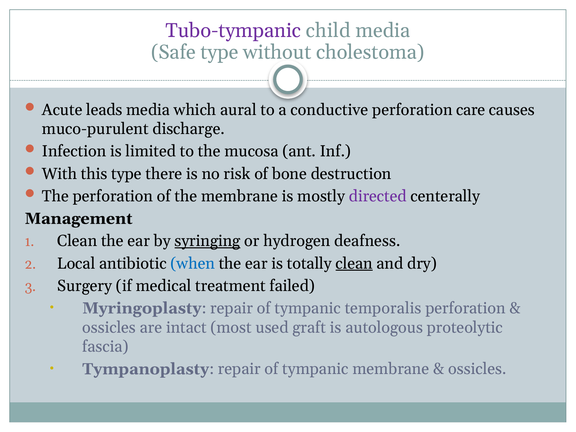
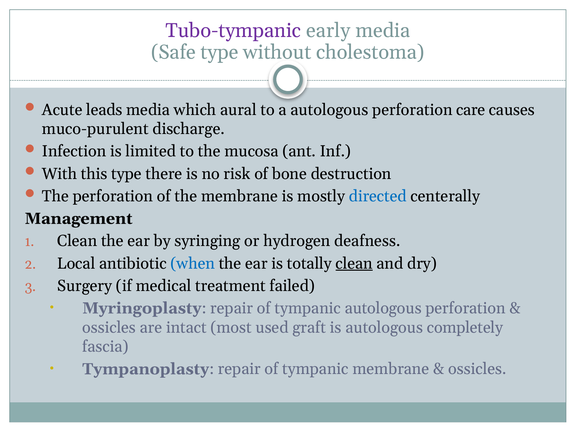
child: child -> early
a conductive: conductive -> autologous
directed colour: purple -> blue
syringing underline: present -> none
tympanic temporalis: temporalis -> autologous
proteolytic: proteolytic -> completely
